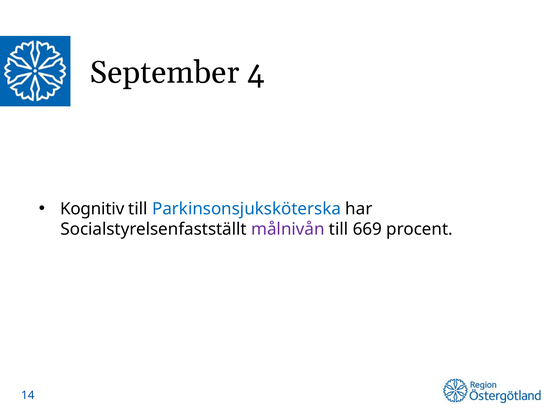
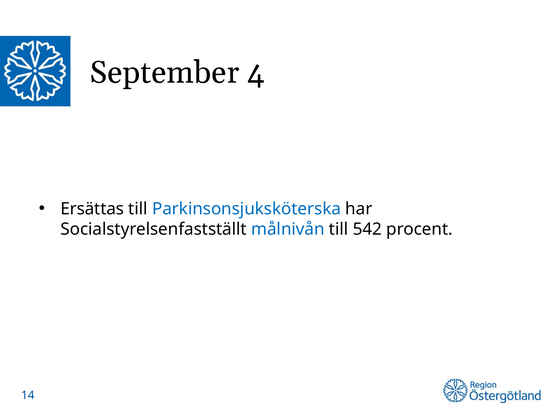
Kognitiv: Kognitiv -> Ersättas
målnivån colour: purple -> blue
669: 669 -> 542
